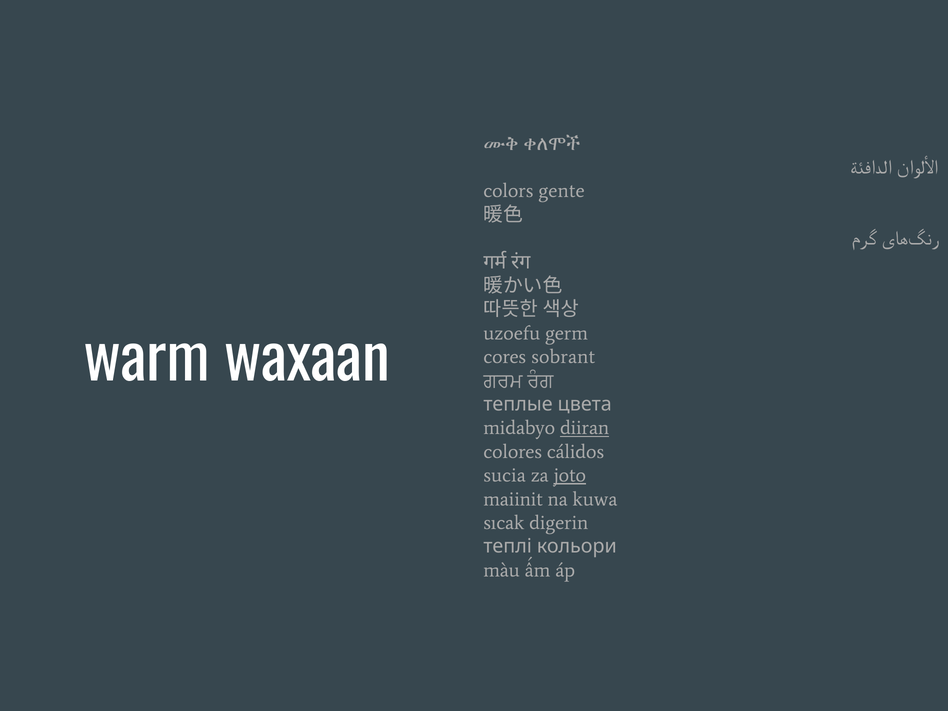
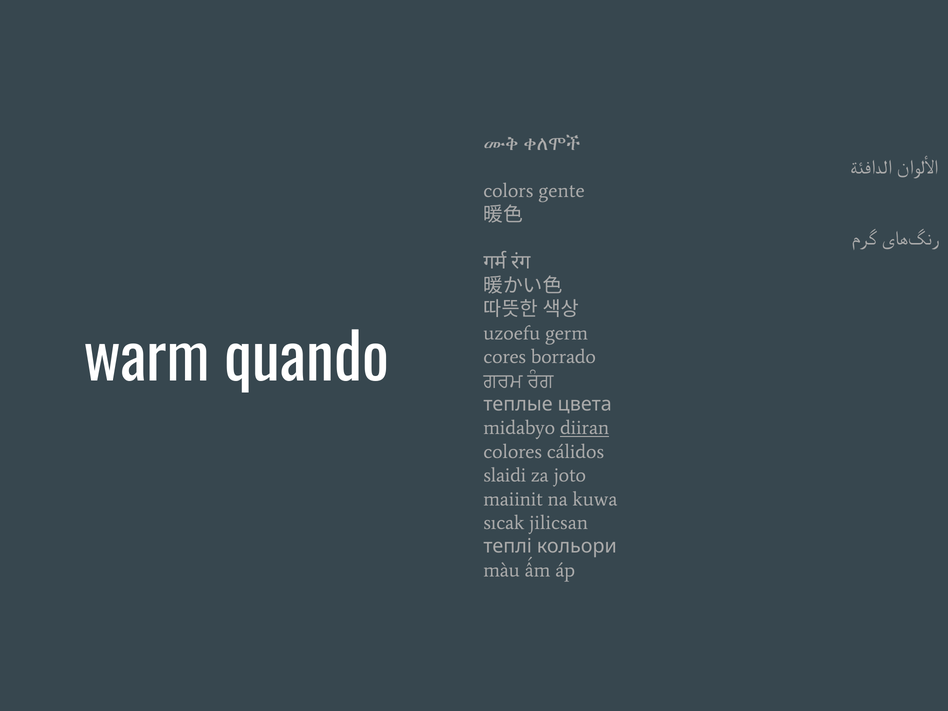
waxaan: waxaan -> quando
sobrant: sobrant -> borrado
sucia: sucia -> slaidi
joto underline: present -> none
digerin: digerin -> jilicsan
